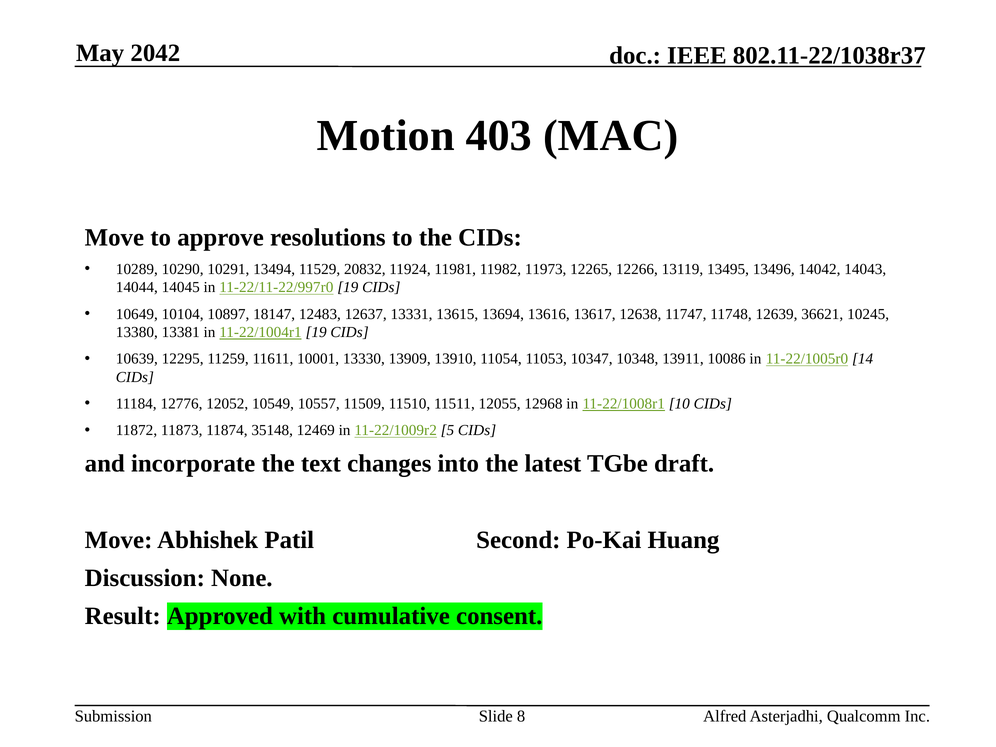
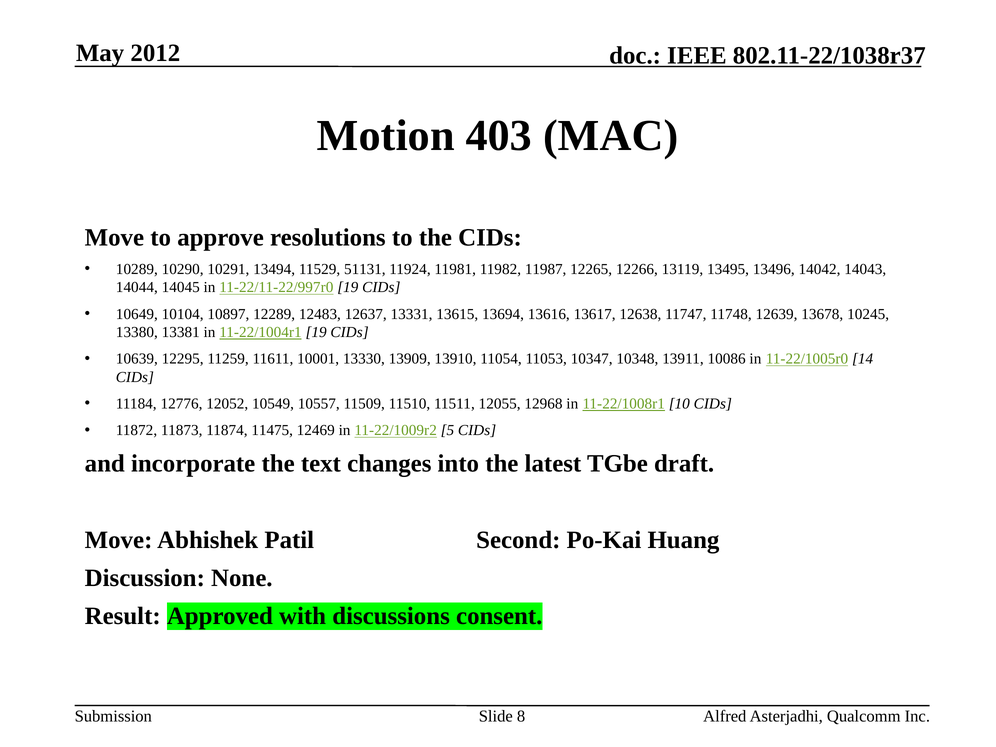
2042: 2042 -> 2012
20832: 20832 -> 51131
11973: 11973 -> 11987
18147: 18147 -> 12289
36621: 36621 -> 13678
35148: 35148 -> 11475
cumulative: cumulative -> discussions
